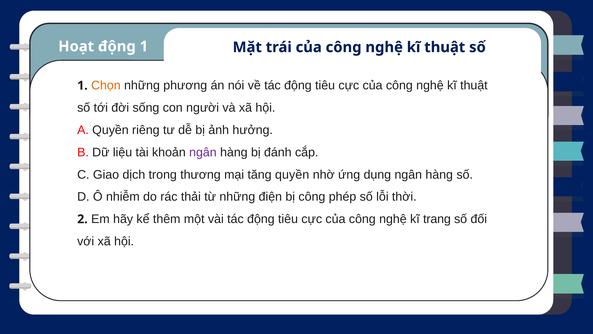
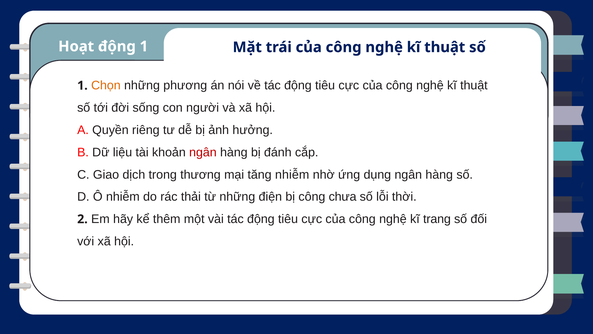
ngân at (203, 152) colour: purple -> red
tăng quyền: quyền -> nhiễm
phép: phép -> chưa
